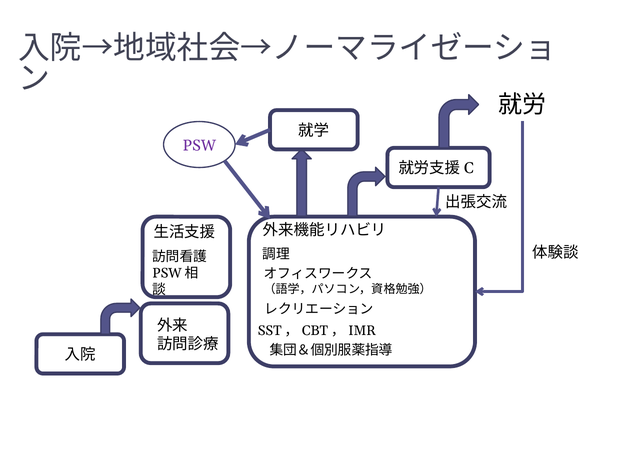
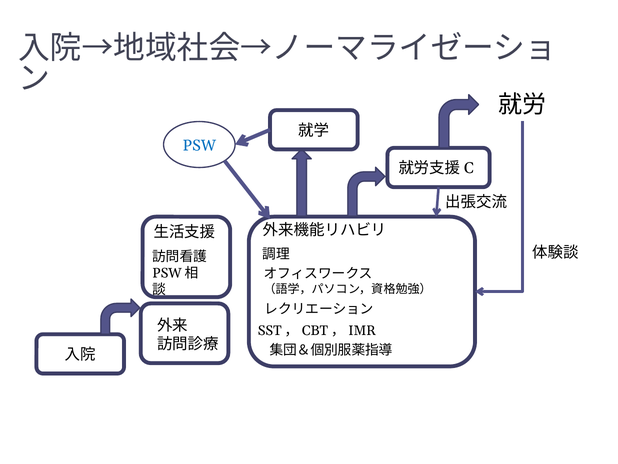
PSW colour: purple -> blue
